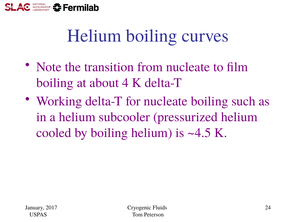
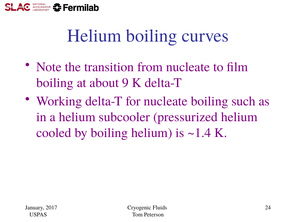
4: 4 -> 9
~4.5: ~4.5 -> ~1.4
